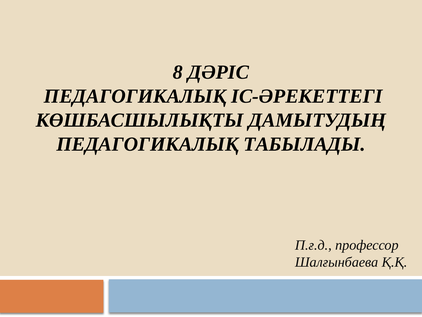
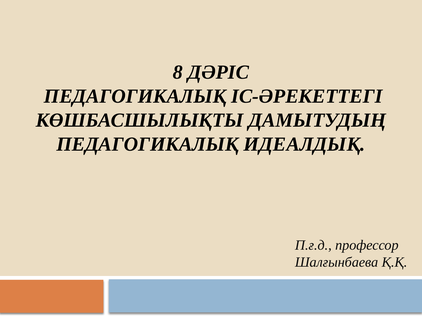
ТAБЫЛAДЫ: ТAБЫЛAДЫ -> ИДЕАЛДЫҚ
